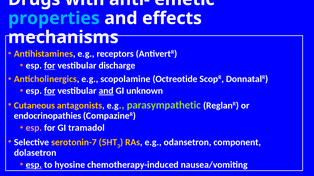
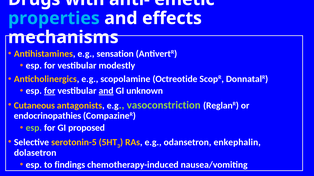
receptors: receptors -> sensation
for at (50, 66) underline: present -> none
discharge: discharge -> modestly
parasympathetic: parasympathetic -> vasoconstriction
esp at (34, 128) colour: pink -> light green
tramadol: tramadol -> proposed
serotonin-7: serotonin-7 -> serotonin-5
component: component -> enkephalin
esp at (34, 165) underline: present -> none
hyosine: hyosine -> findings
